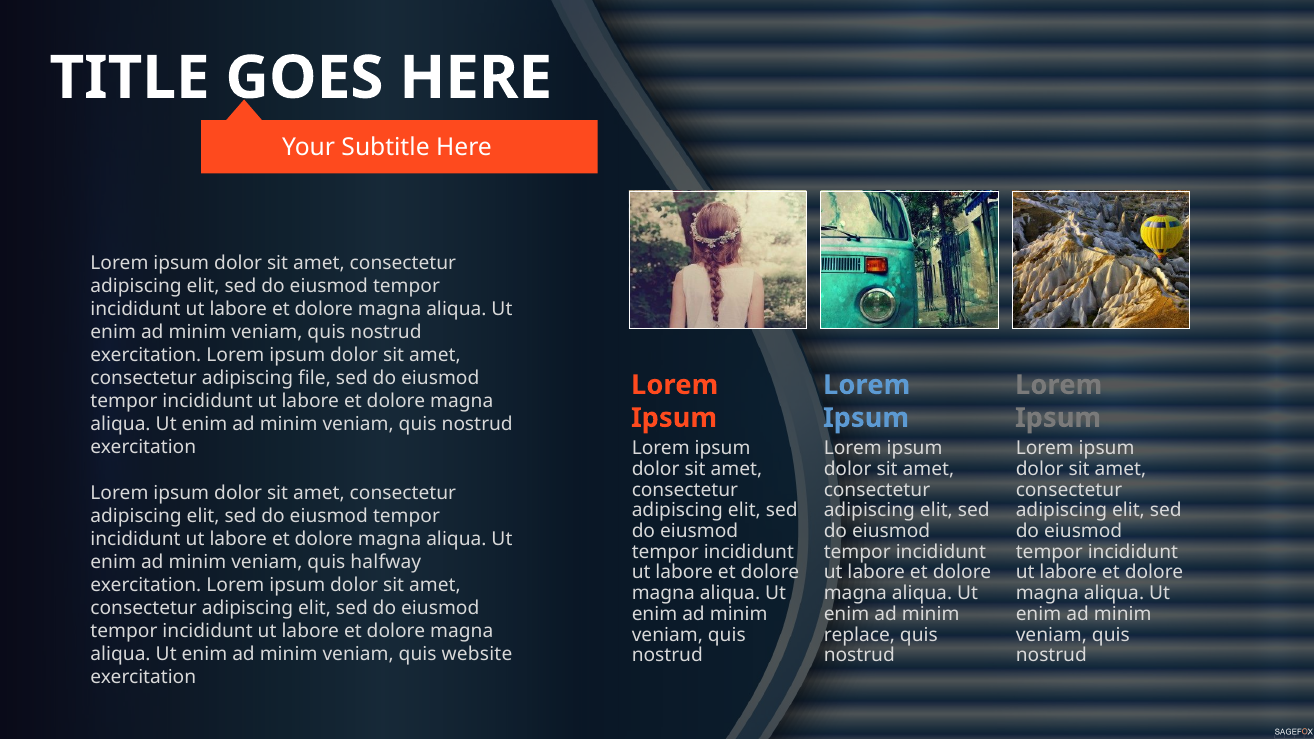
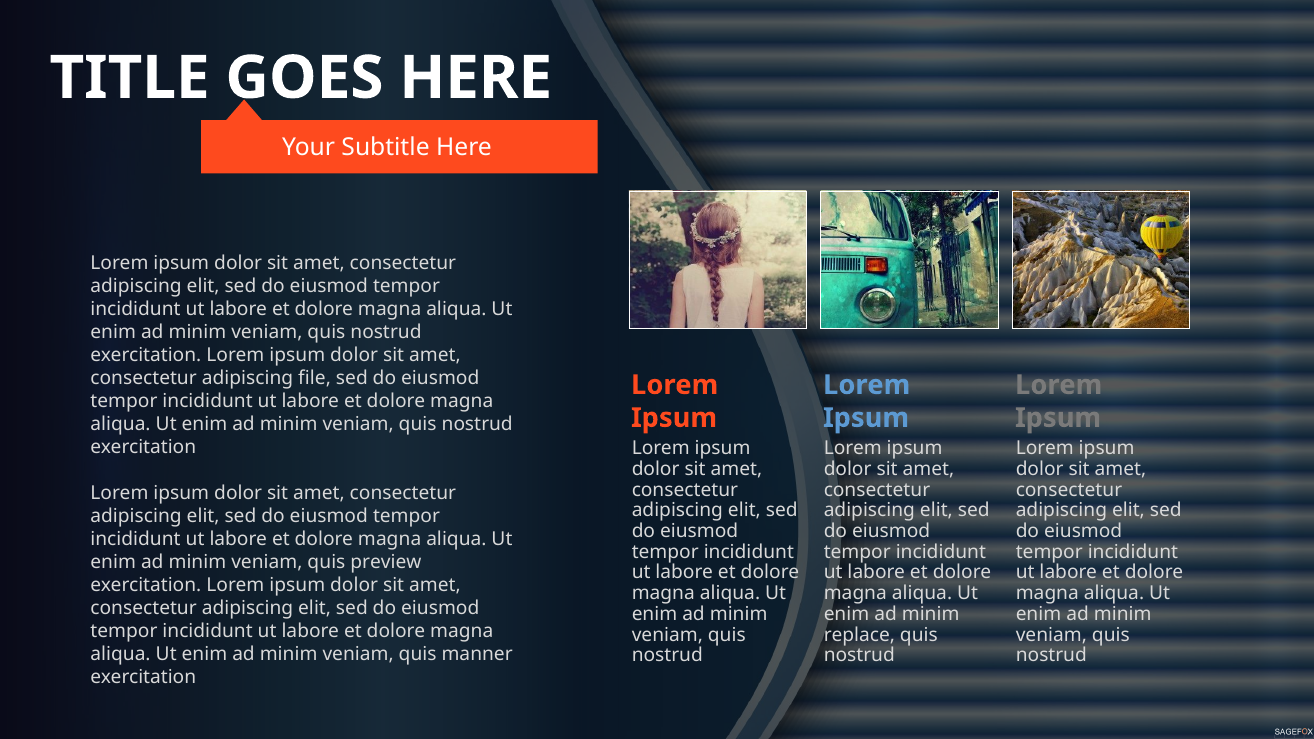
halfway: halfway -> preview
website: website -> manner
